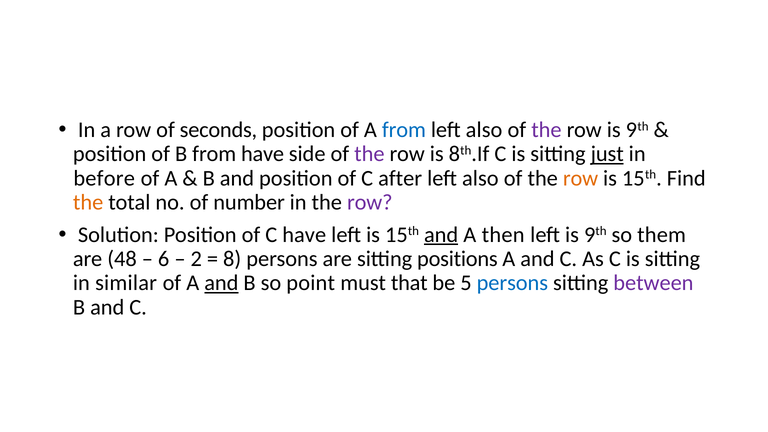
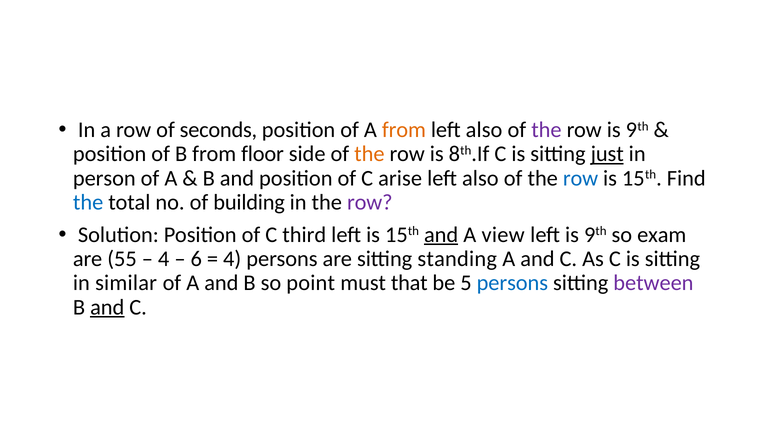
from at (404, 130) colour: blue -> orange
from have: have -> floor
the at (369, 154) colour: purple -> orange
before: before -> person
after: after -> arise
row at (581, 178) colour: orange -> blue
the at (88, 202) colour: orange -> blue
number: number -> building
C have: have -> third
then: then -> view
them: them -> exam
48: 48 -> 55
6 at (164, 259): 6 -> 4
2: 2 -> 6
8 at (232, 259): 8 -> 4
positions: positions -> standing
and at (221, 283) underline: present -> none
and at (107, 307) underline: none -> present
